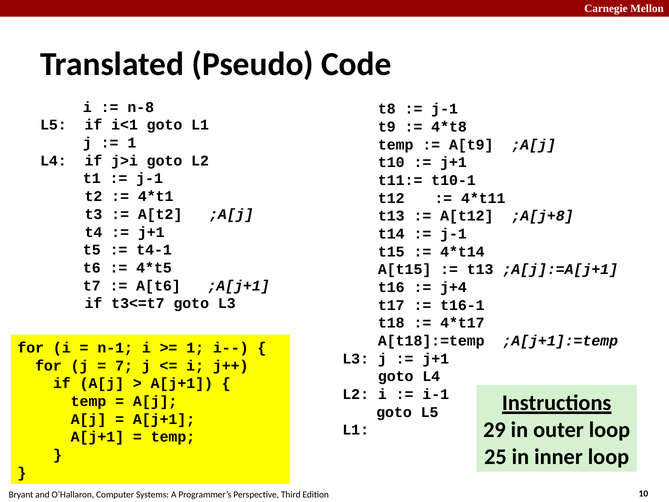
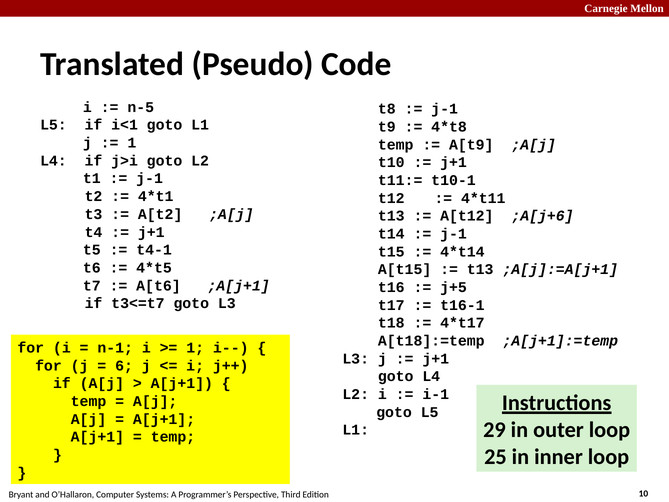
n-8: n-8 -> n-5
;A[j+8: ;A[j+8 -> ;A[j+6
j+4: j+4 -> j+5
7: 7 -> 6
